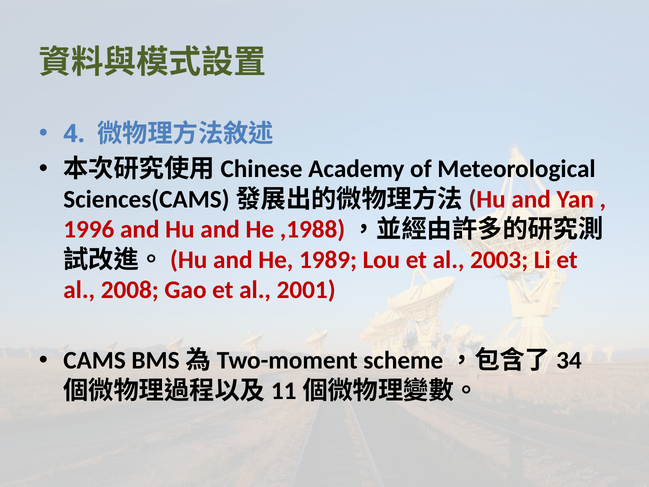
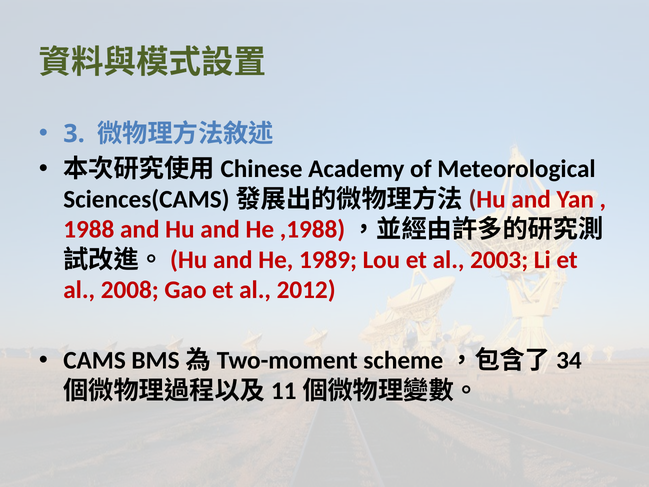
4: 4 -> 3
1996: 1996 -> 1988
2001: 2001 -> 2012
